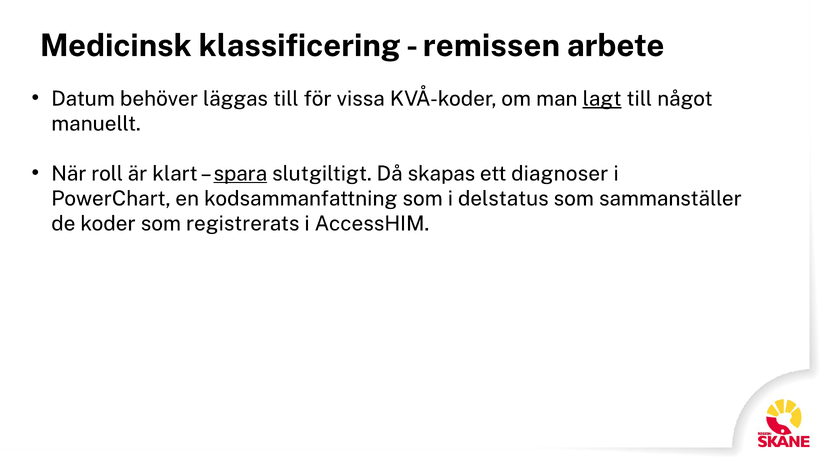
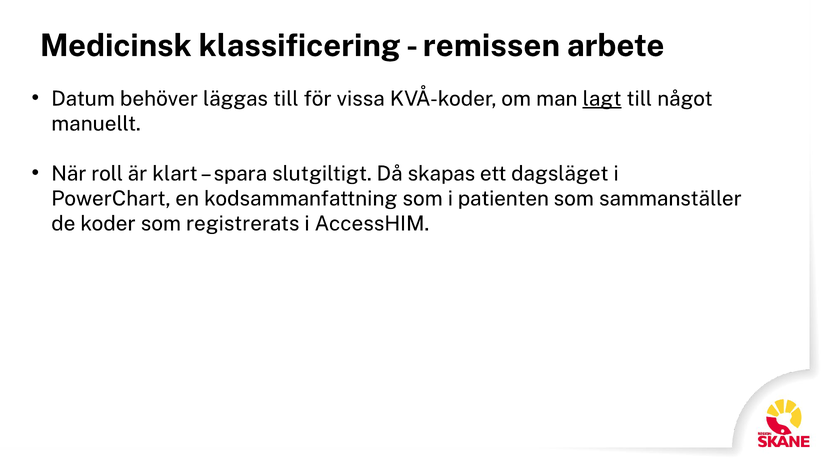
spara underline: present -> none
diagnoser: diagnoser -> dagsläget
delstatus: delstatus -> patienten
